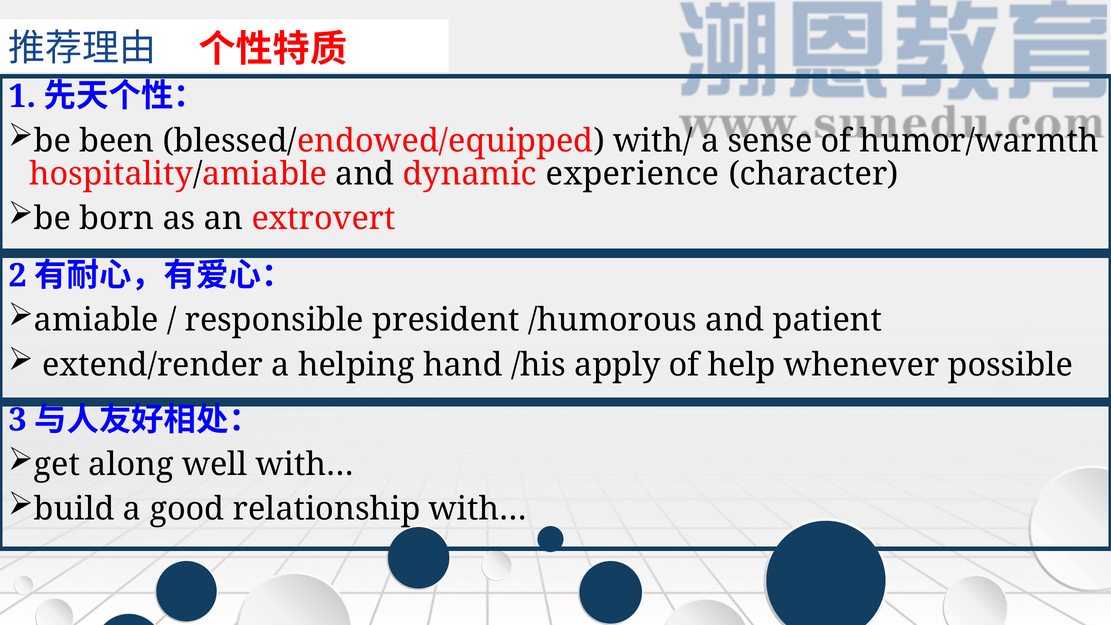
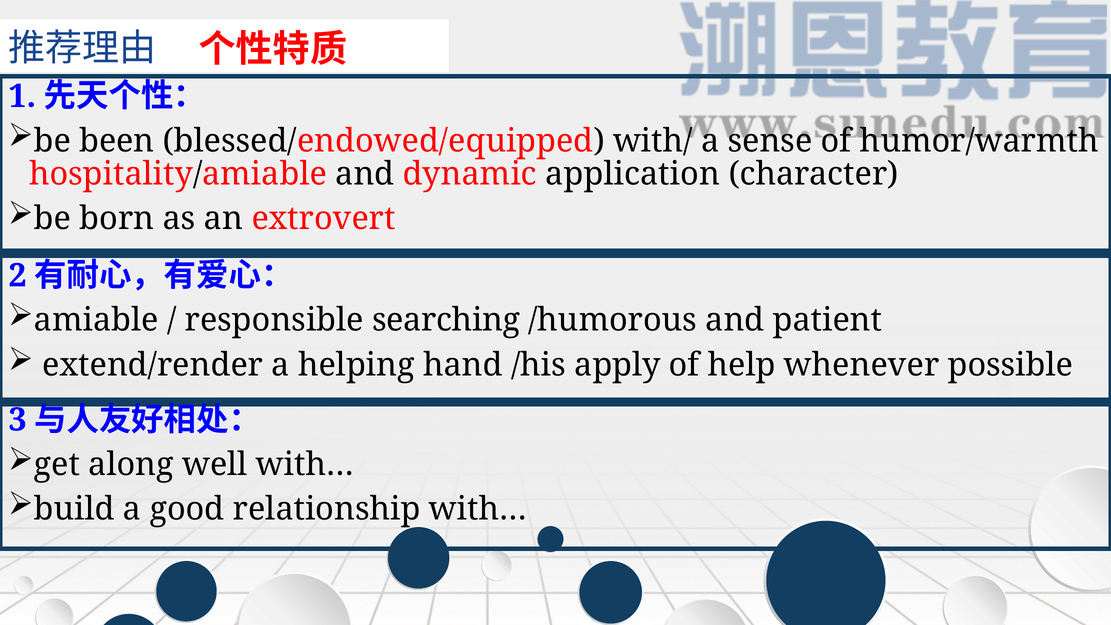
experience: experience -> application
president: president -> searching
